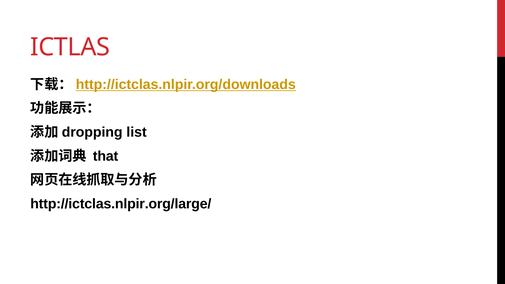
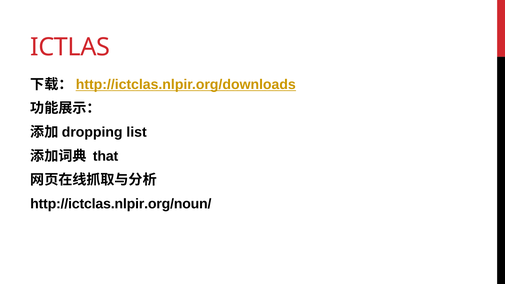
http://ictclas.nlpir.org/large/: http://ictclas.nlpir.org/large/ -> http://ictclas.nlpir.org/noun/
